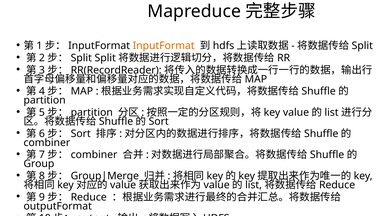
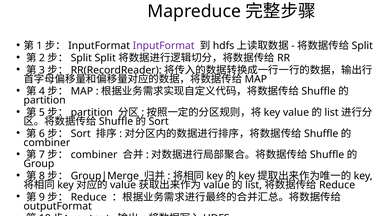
InputFormat at (164, 46) colour: orange -> purple
